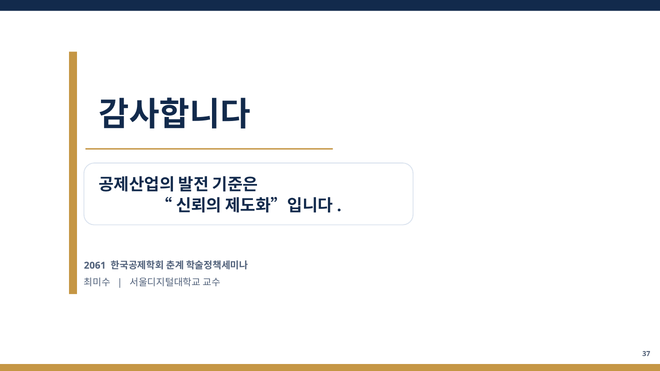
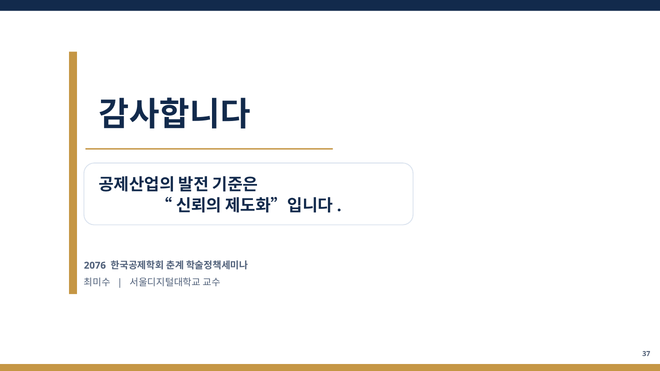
2061: 2061 -> 2076
